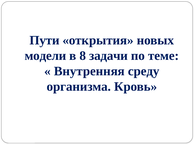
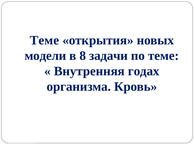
Пути at (45, 40): Пути -> Теме
среду: среду -> годах
